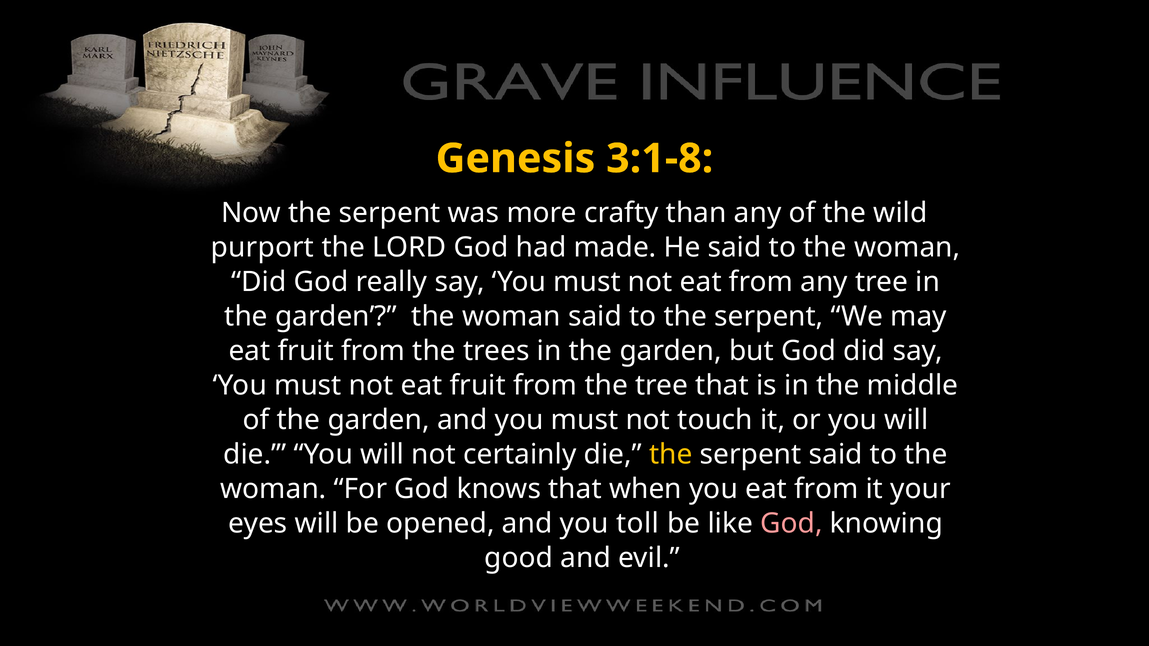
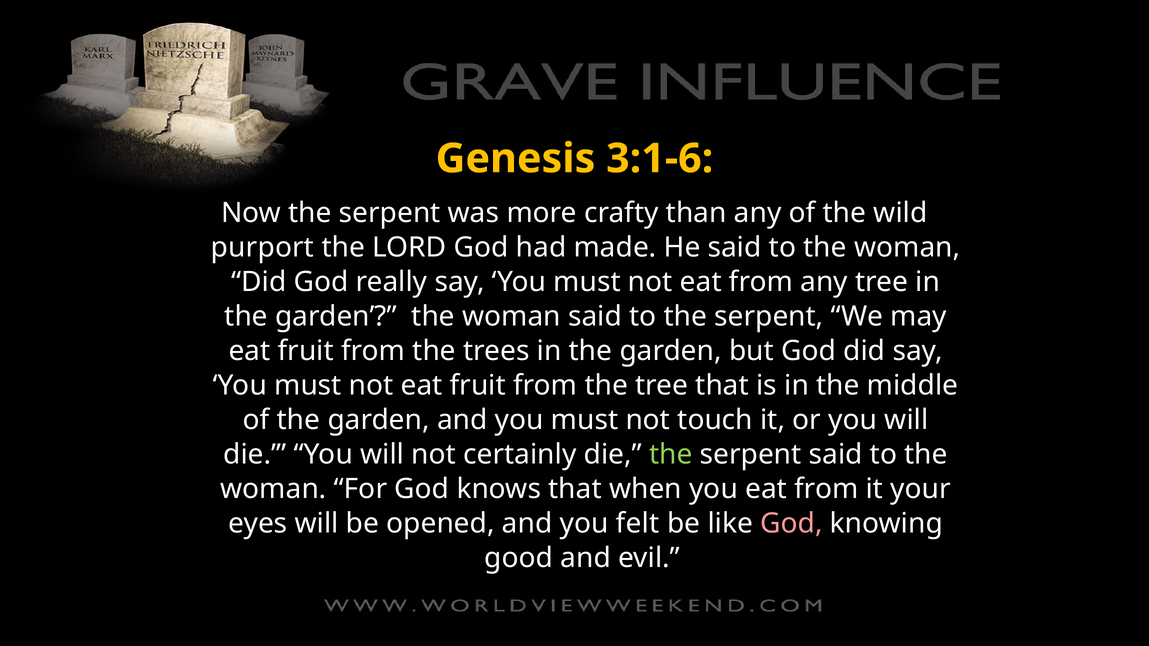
3:1-8: 3:1-8 -> 3:1-6
the at (671, 455) colour: yellow -> light green
toll: toll -> felt
